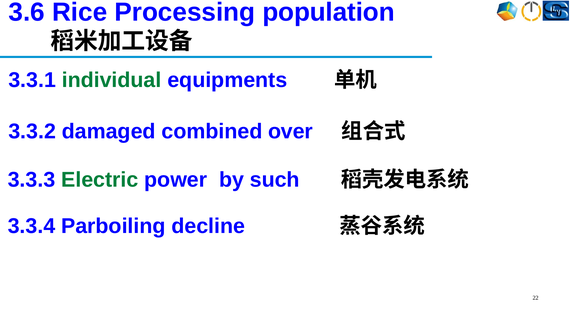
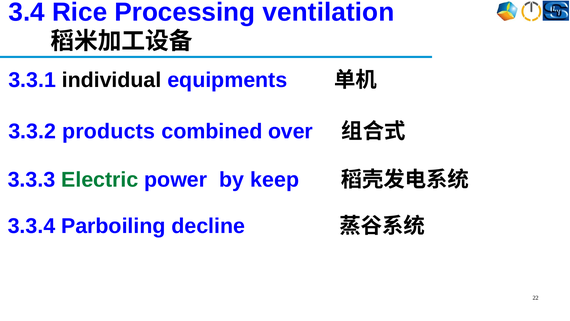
3.6: 3.6 -> 3.4
population: population -> ventilation
individual colour: green -> black
damaged: damaged -> products
such: such -> keep
